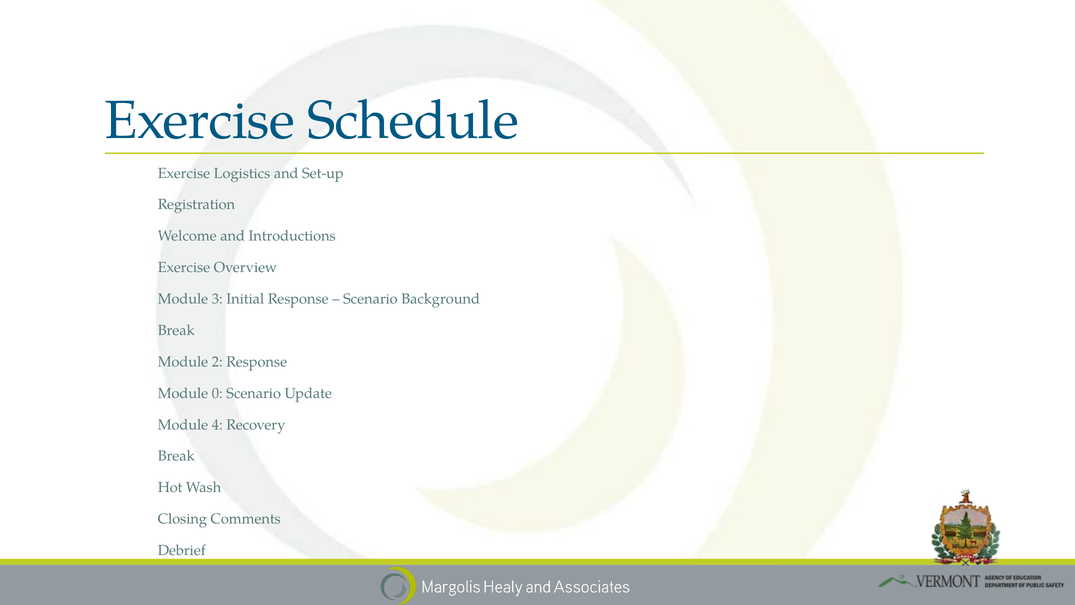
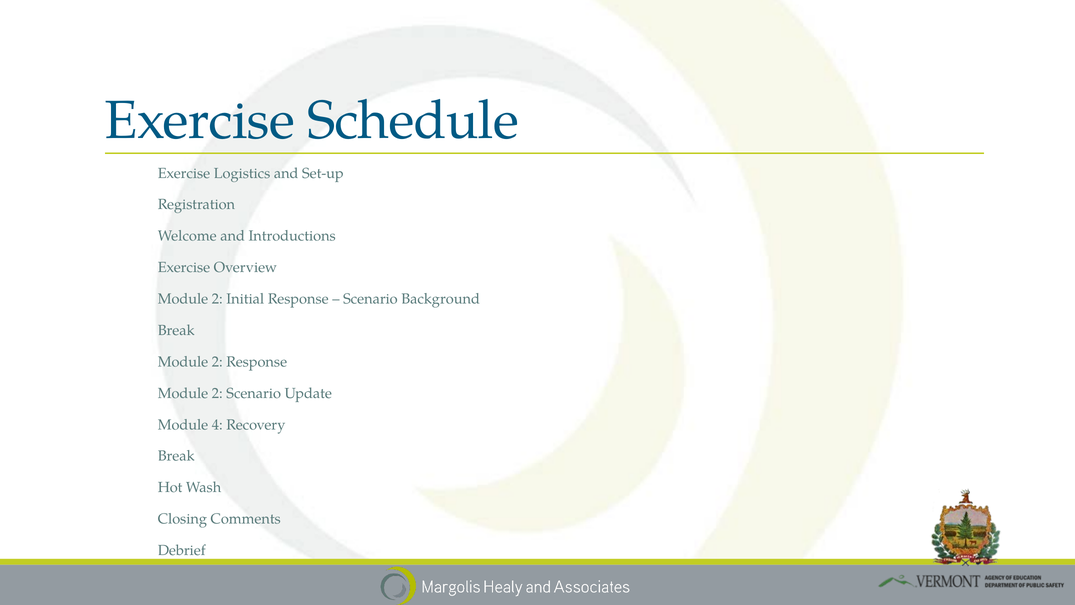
3 at (217, 299): 3 -> 2
0 at (217, 393): 0 -> 2
